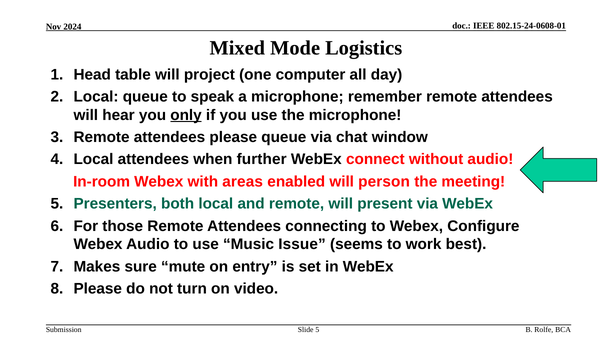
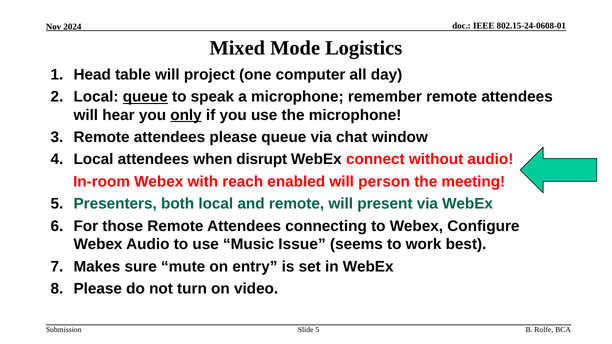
queue at (145, 97) underline: none -> present
further: further -> disrupt
areas: areas -> reach
